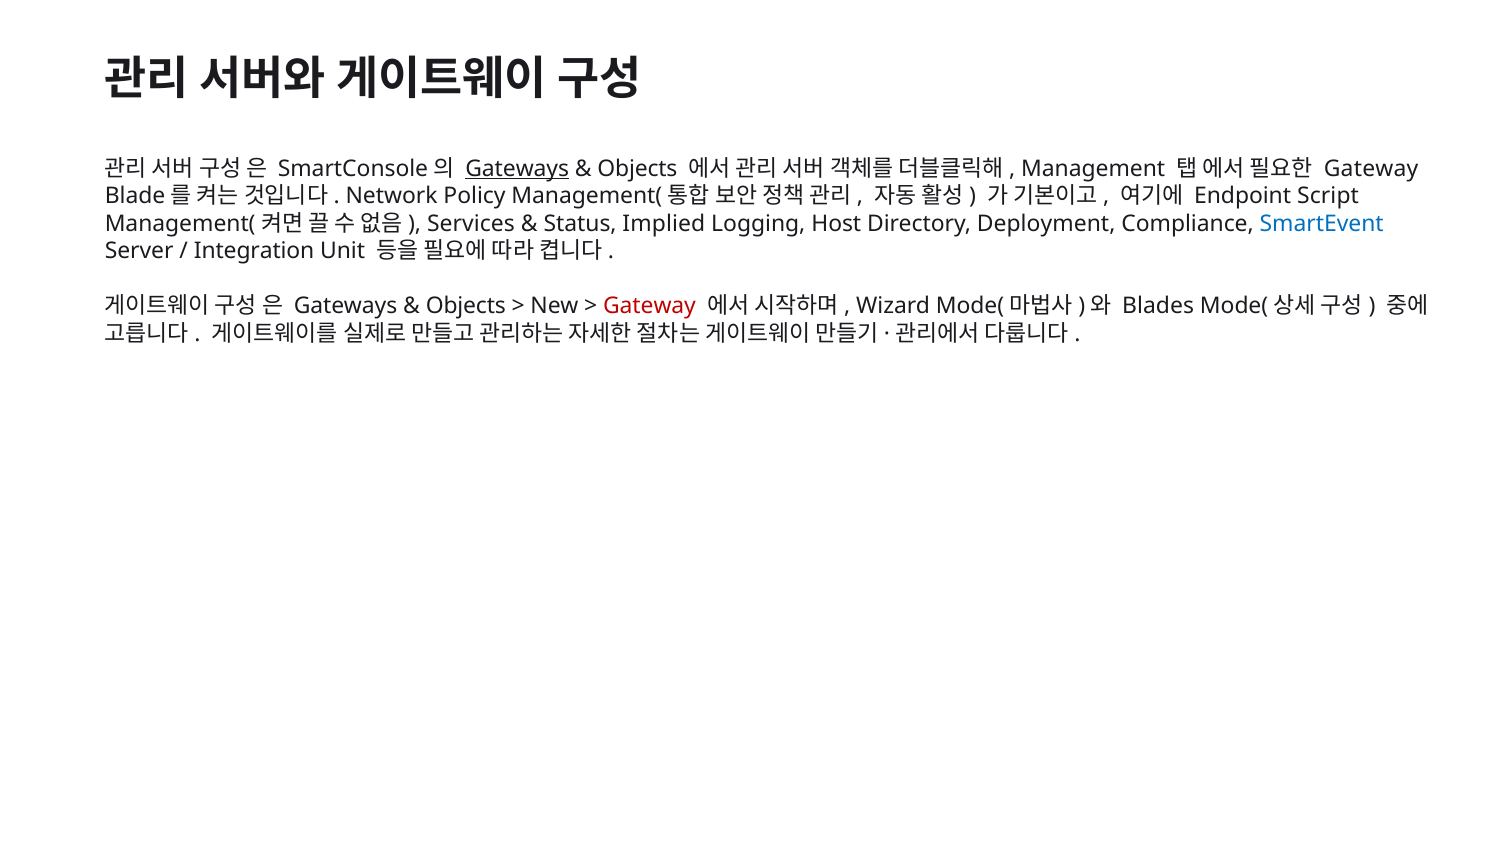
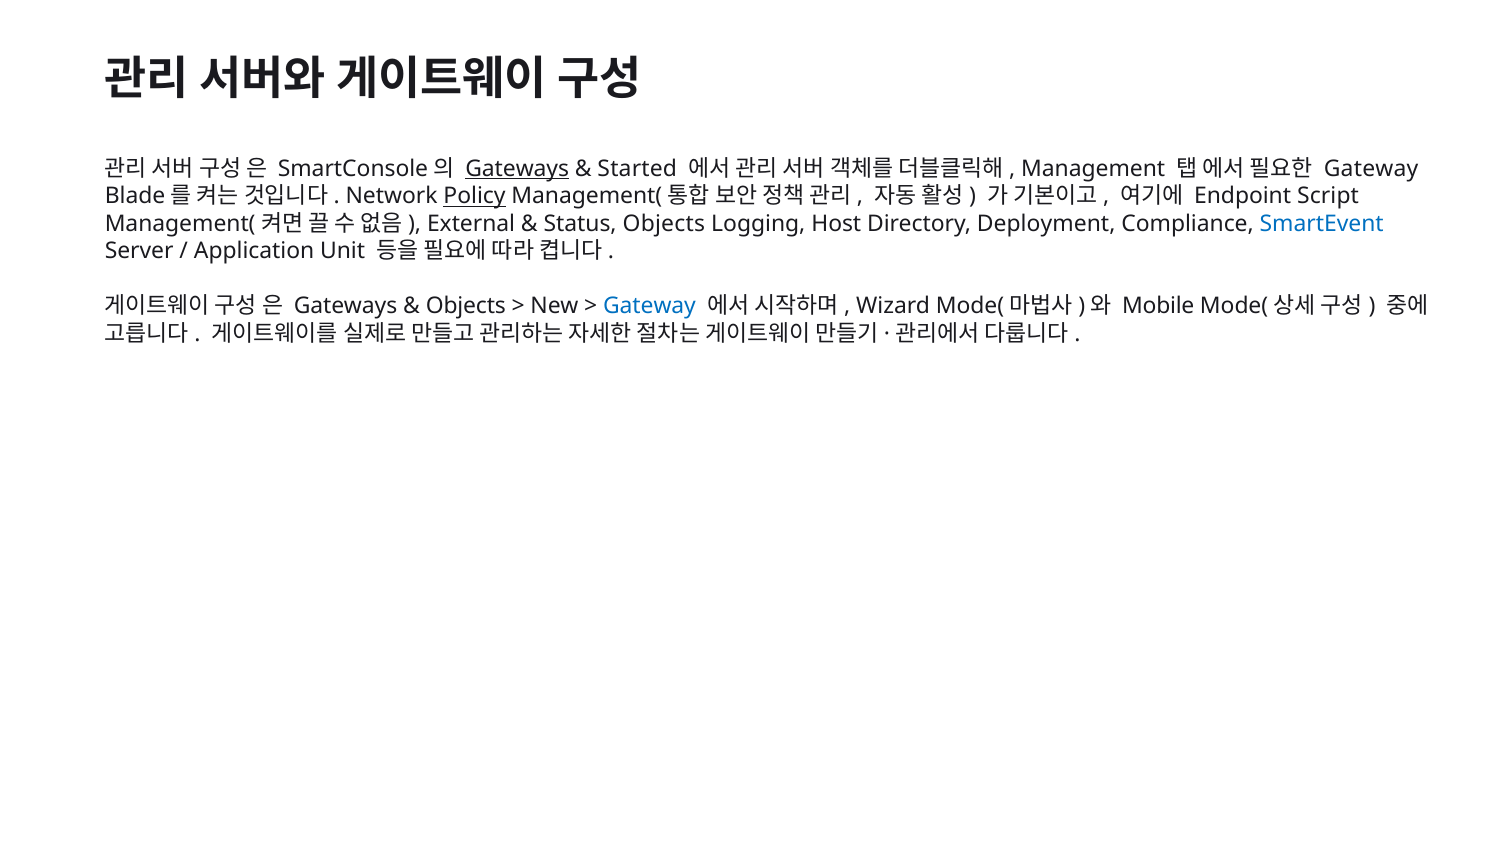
Objects at (637, 169): Objects -> Started
Policy underline: none -> present
Services: Services -> External
Status Implied: Implied -> Objects
Integration: Integration -> Application
Gateway at (650, 306) colour: red -> blue
Blades: Blades -> Mobile
